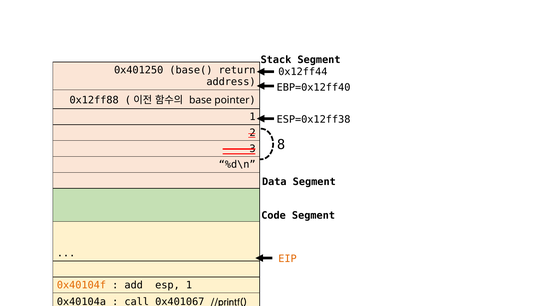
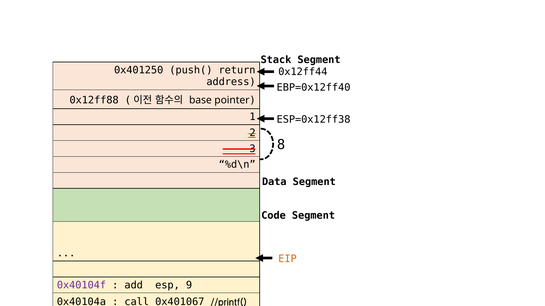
base(: base( -> push(
0x40104f colour: orange -> purple
esp 1: 1 -> 9
